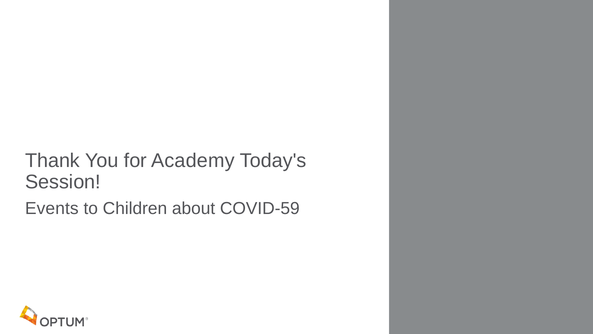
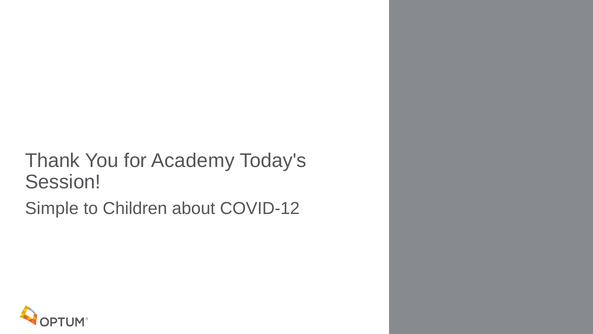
Events: Events -> Simple
COVID-59: COVID-59 -> COVID-12
